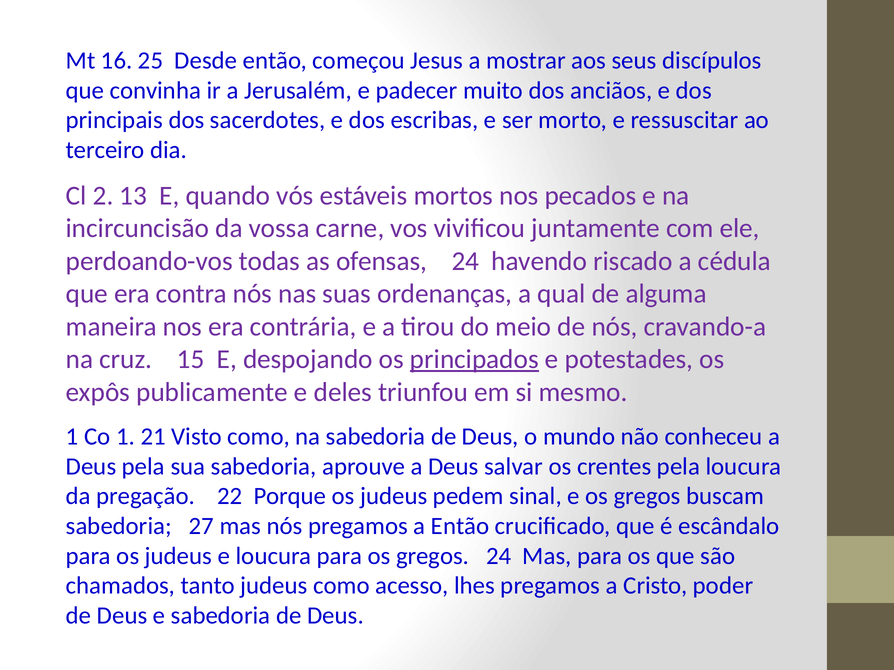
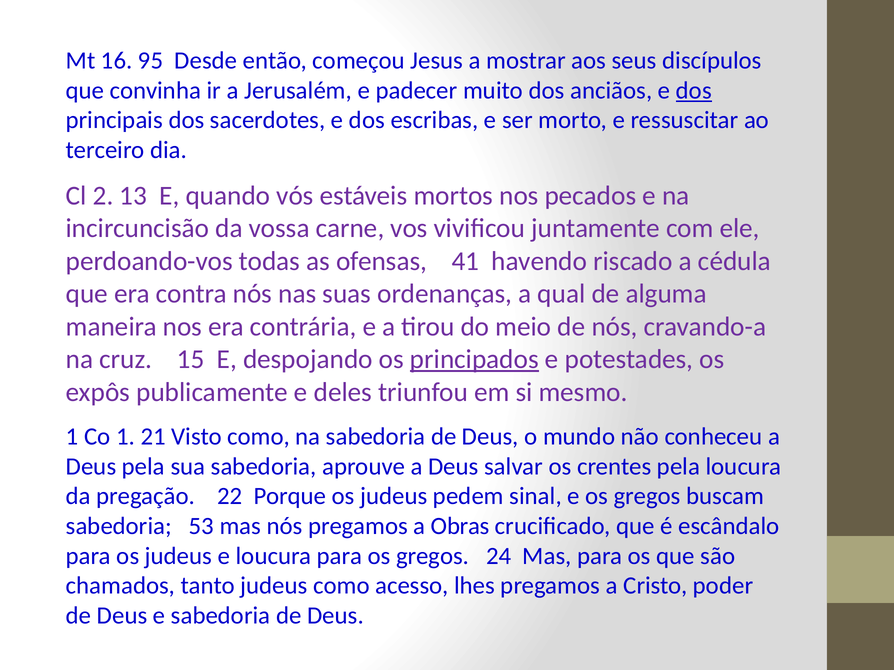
25: 25 -> 95
dos at (694, 90) underline: none -> present
ofensas 24: 24 -> 41
27: 27 -> 53
a Então: Então -> Obras
